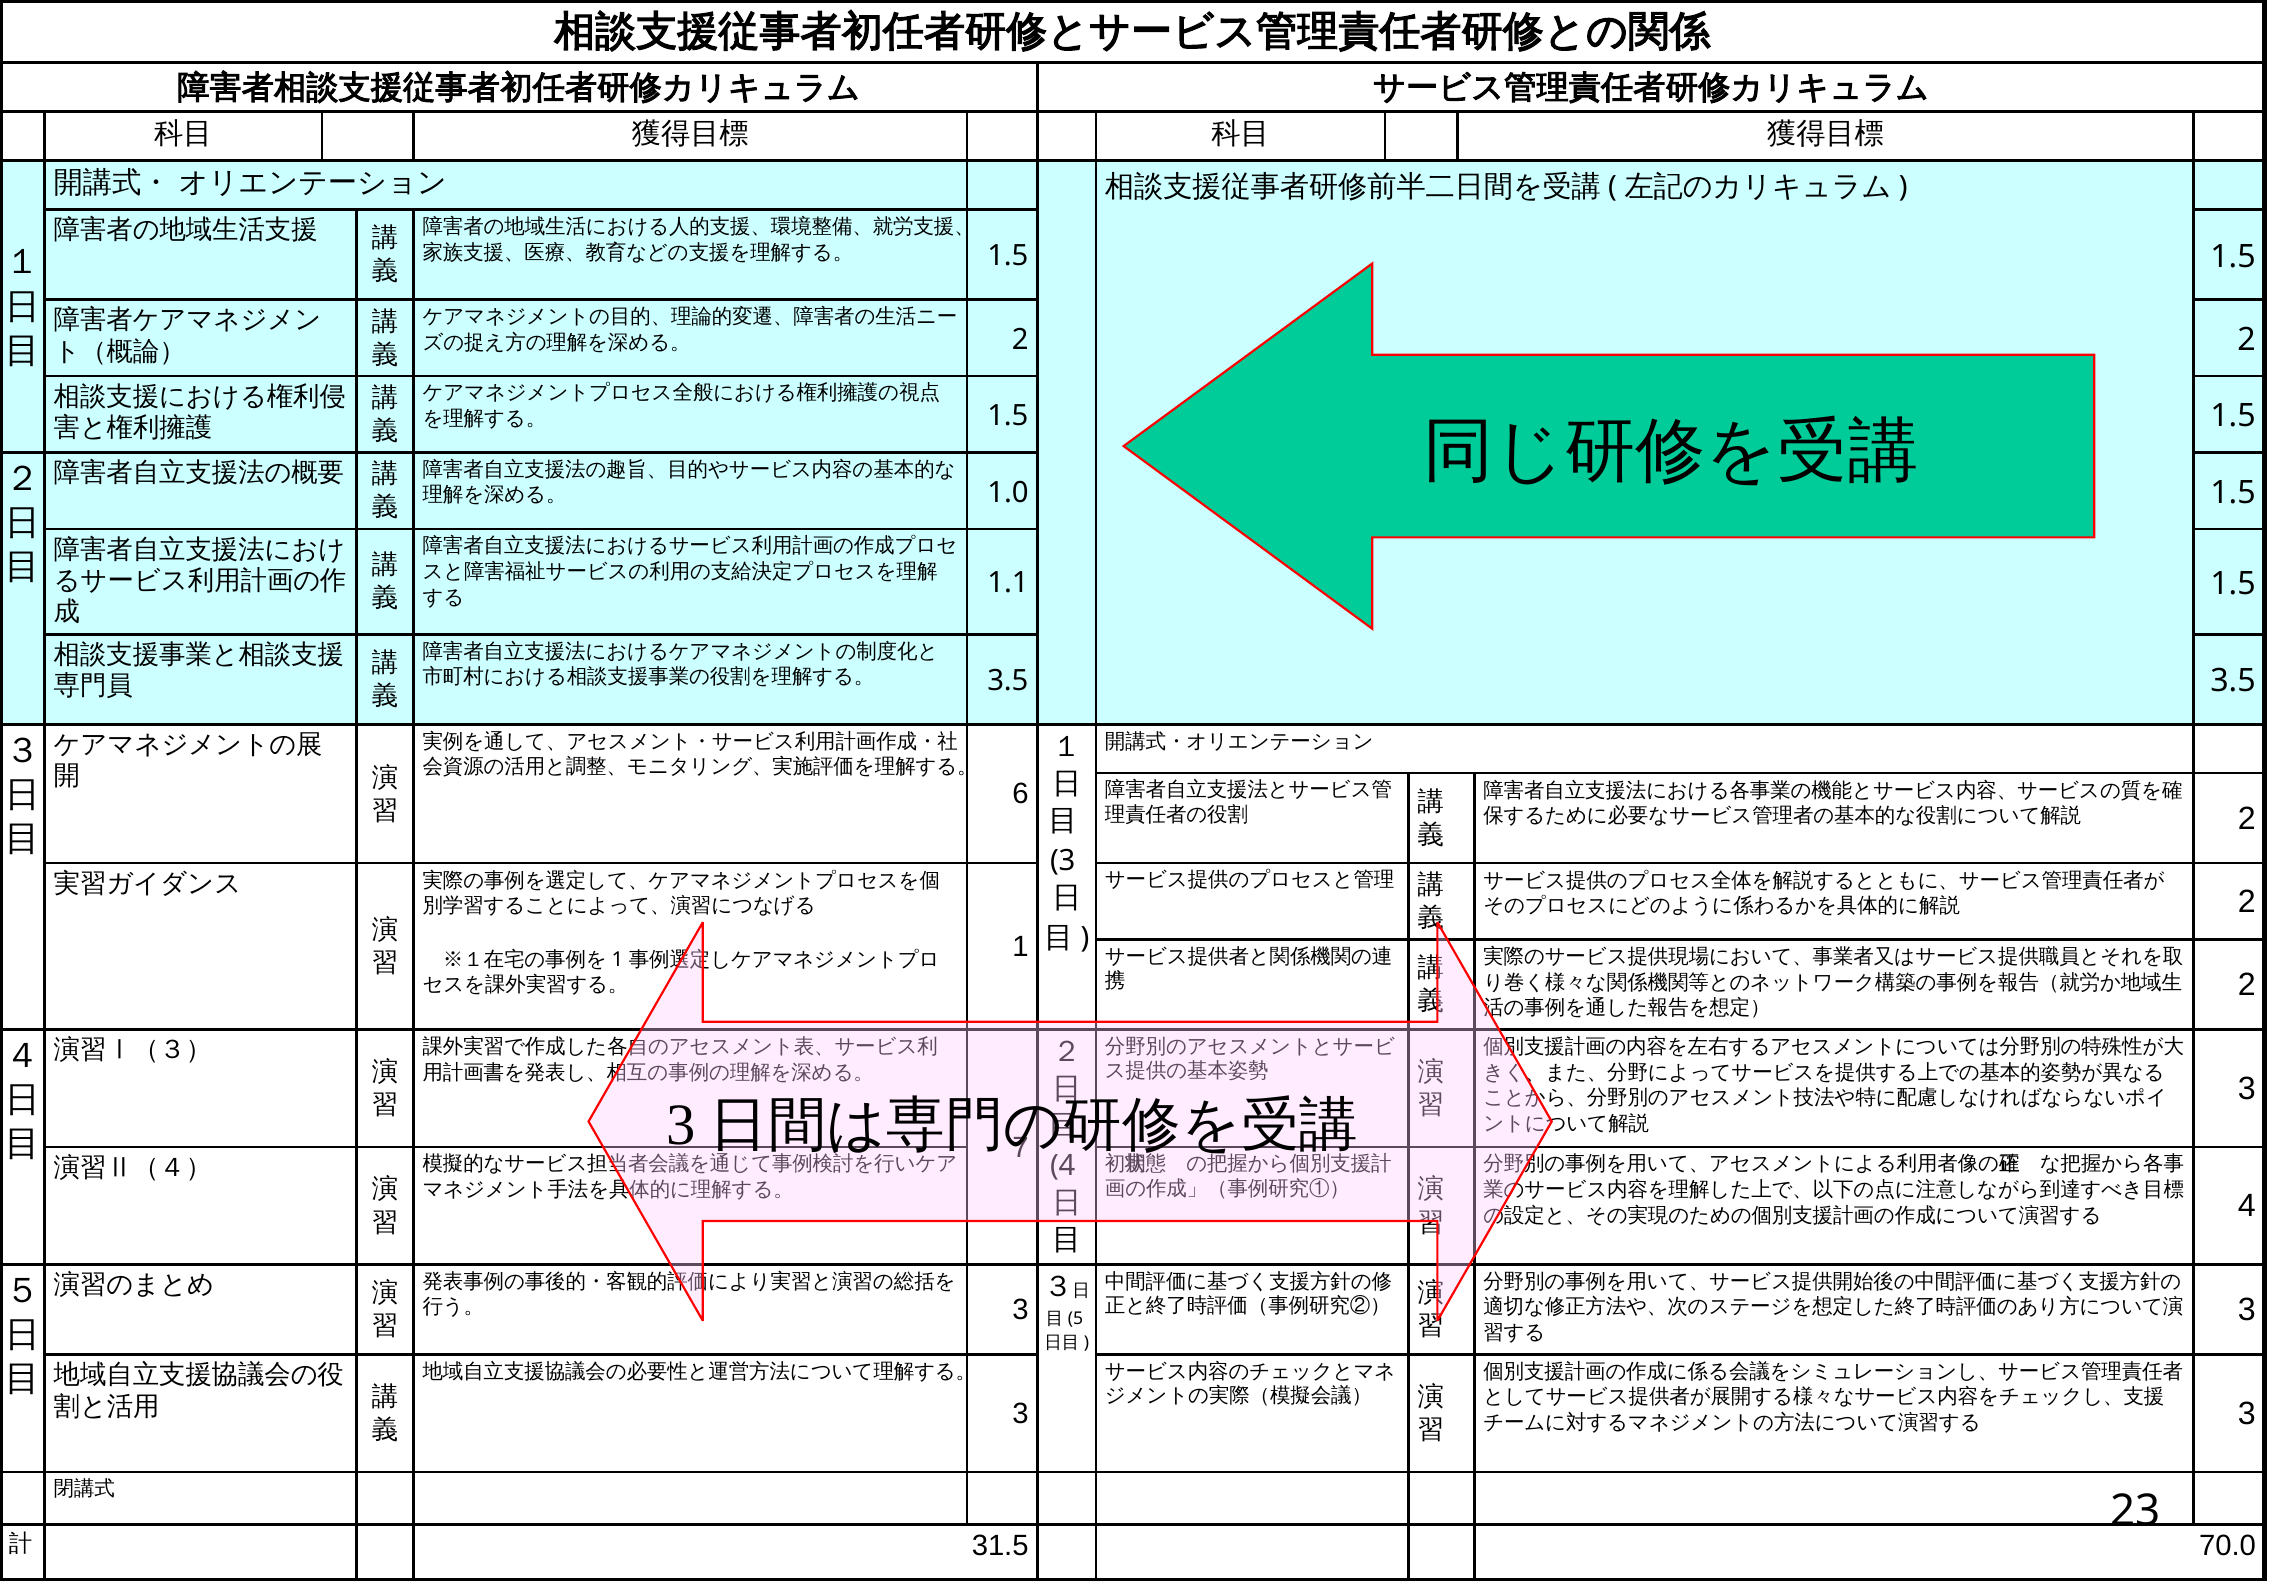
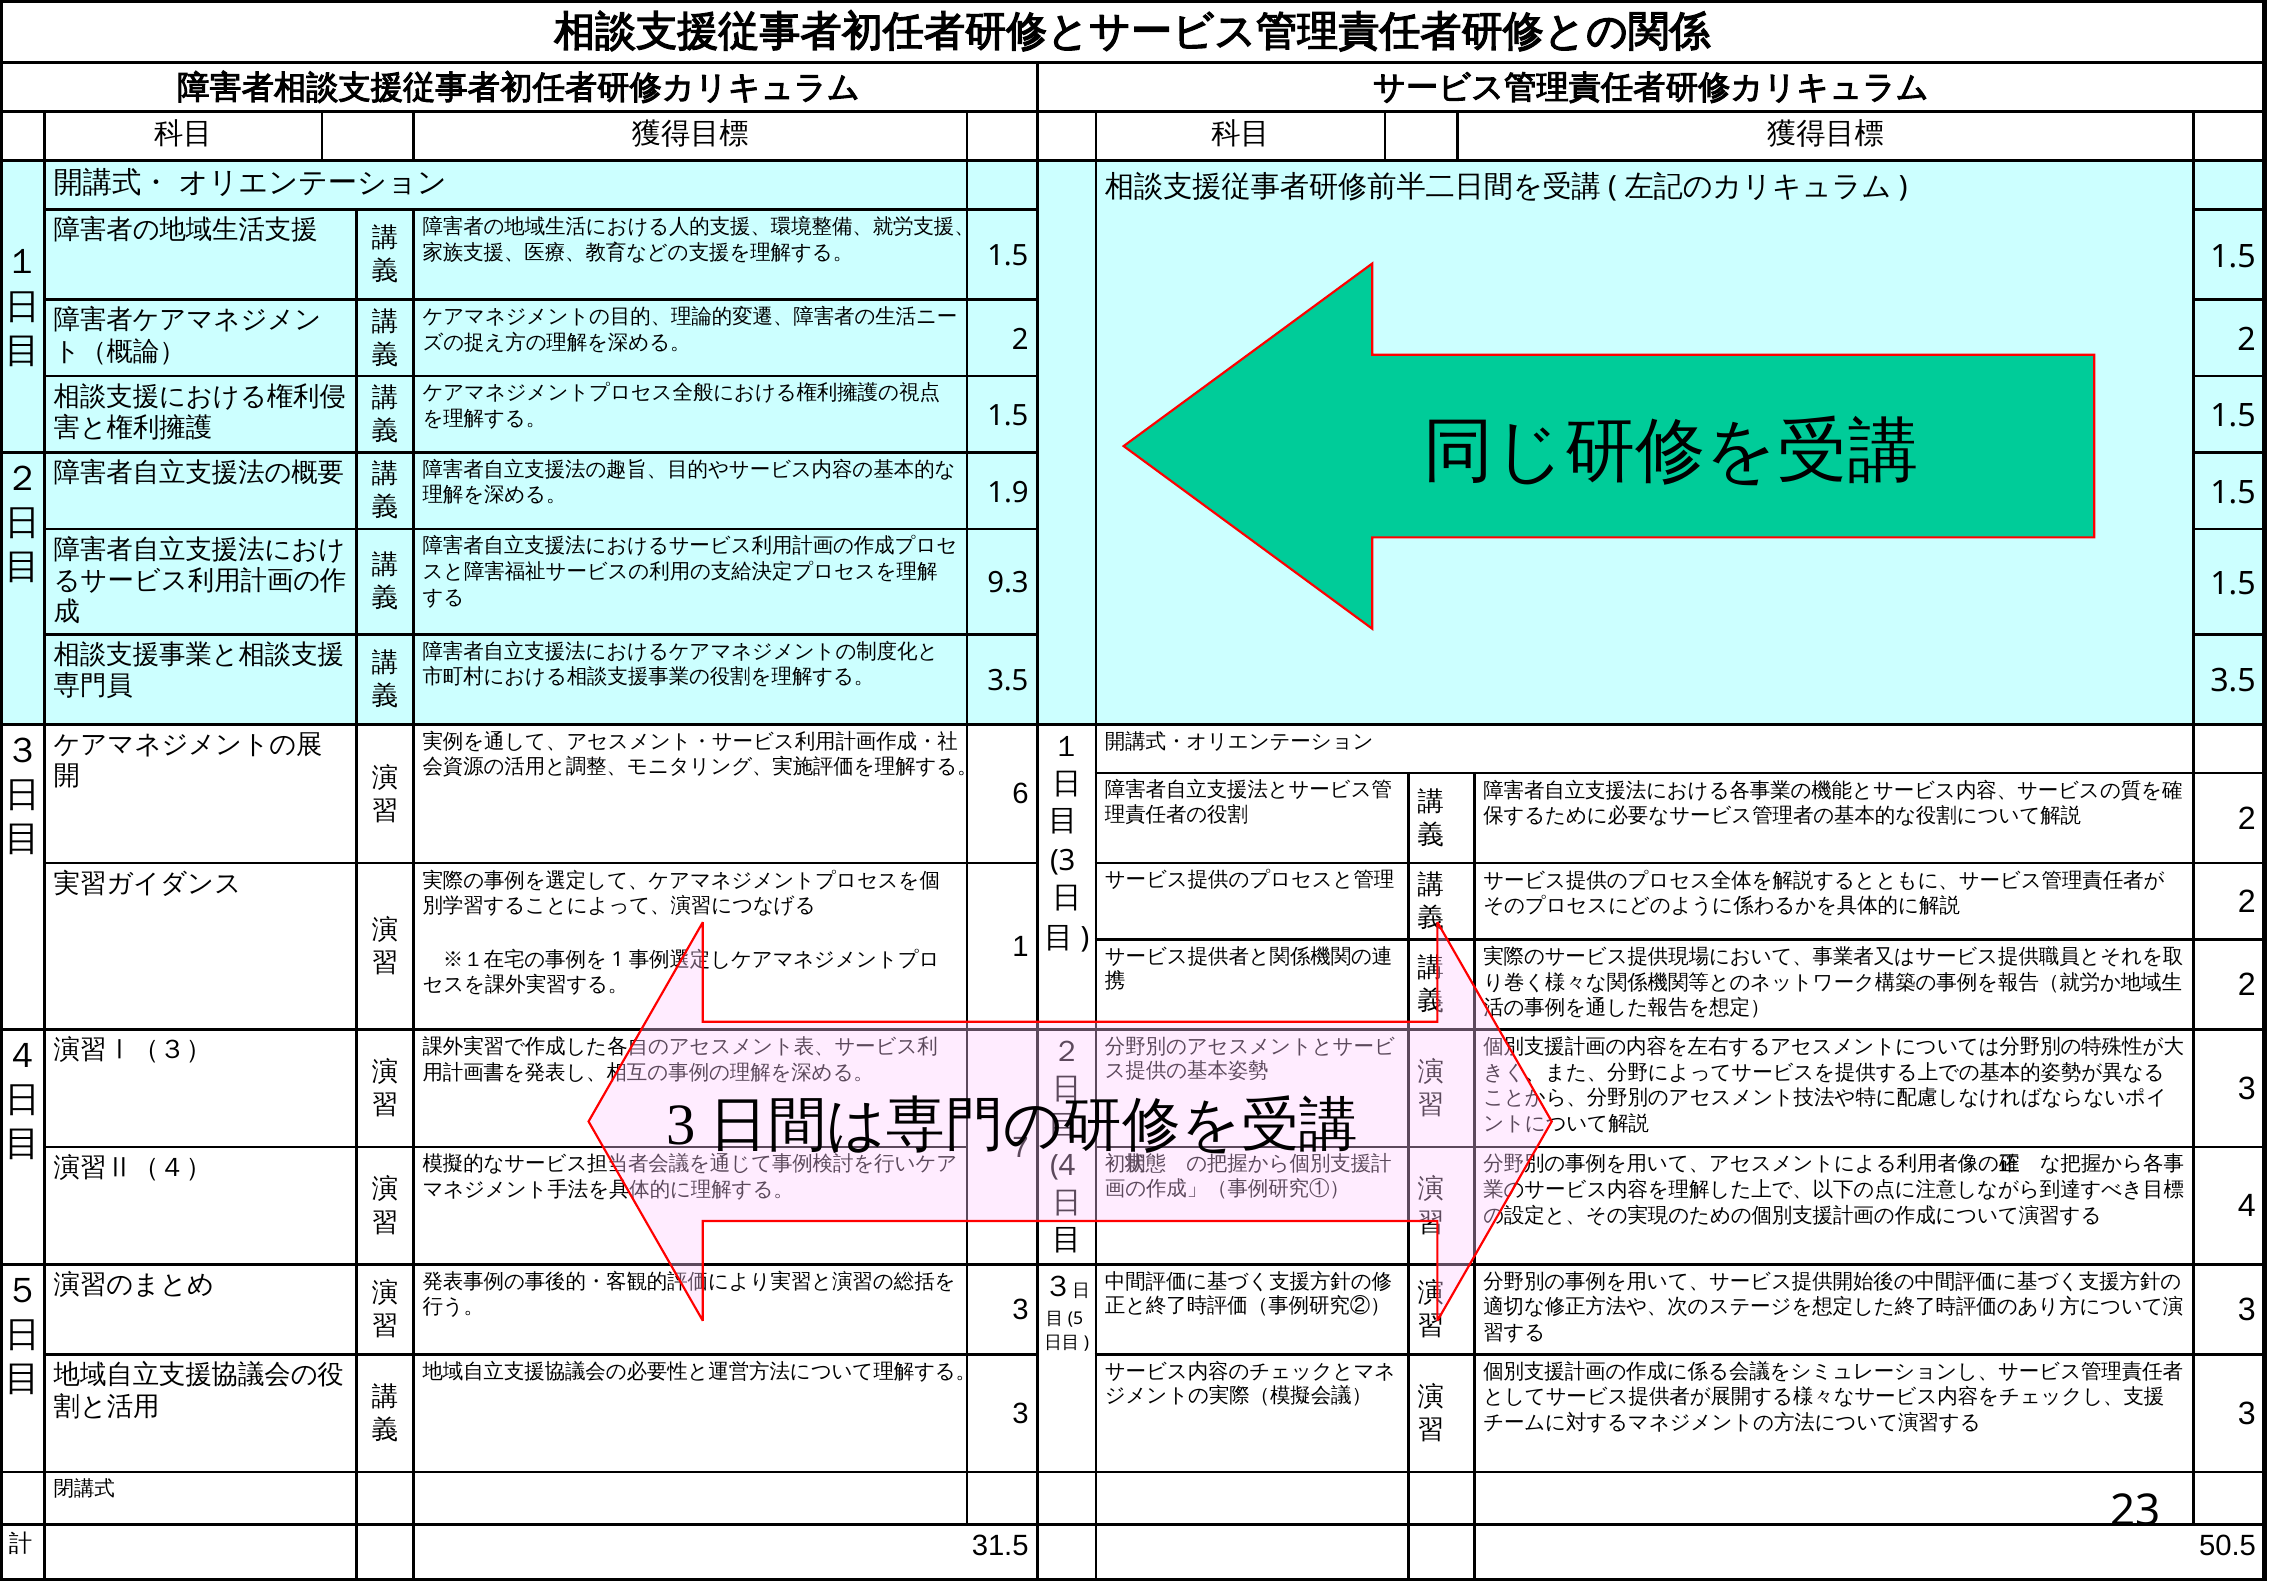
1.0: 1.0 -> 1.9
1.1: 1.1 -> 9.3
70.0: 70.0 -> 50.5
